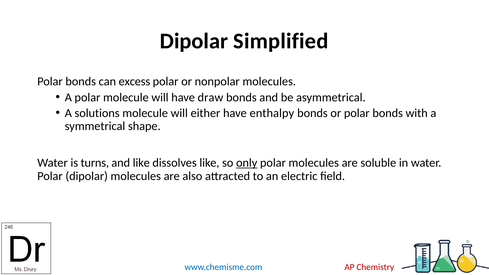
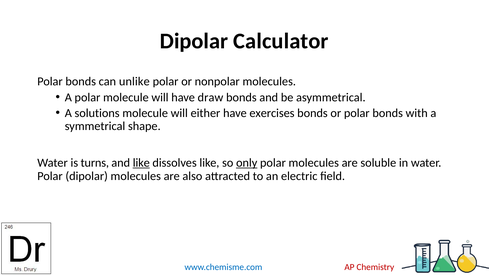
Simplified: Simplified -> Calculator
excess: excess -> unlike
enthalpy: enthalpy -> exercises
like at (141, 163) underline: none -> present
